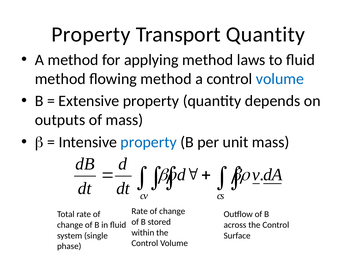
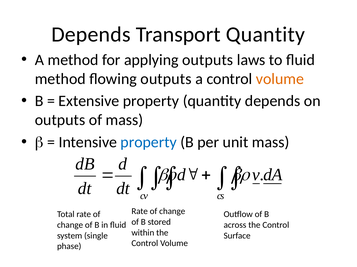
Property at (91, 35): Property -> Depends
applying method: method -> outputs
flowing method: method -> outputs
volume at (280, 79) colour: blue -> orange
